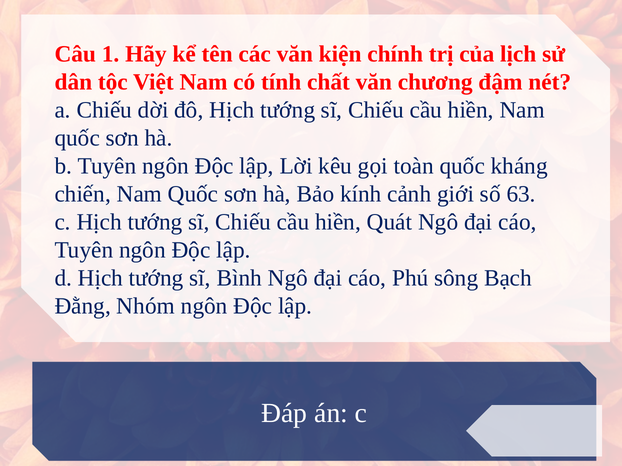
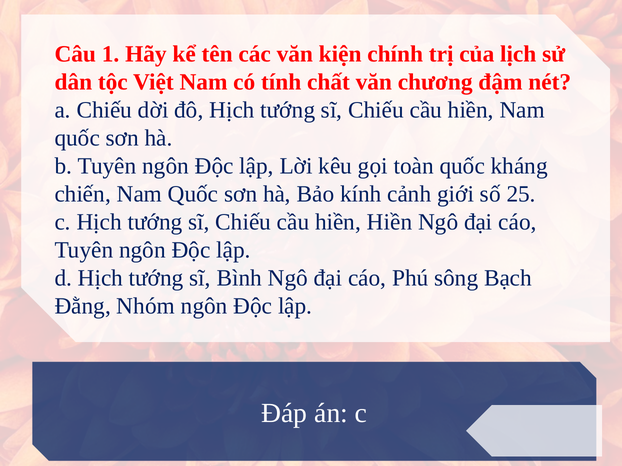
63: 63 -> 25
hiền Quát: Quát -> Hiền
